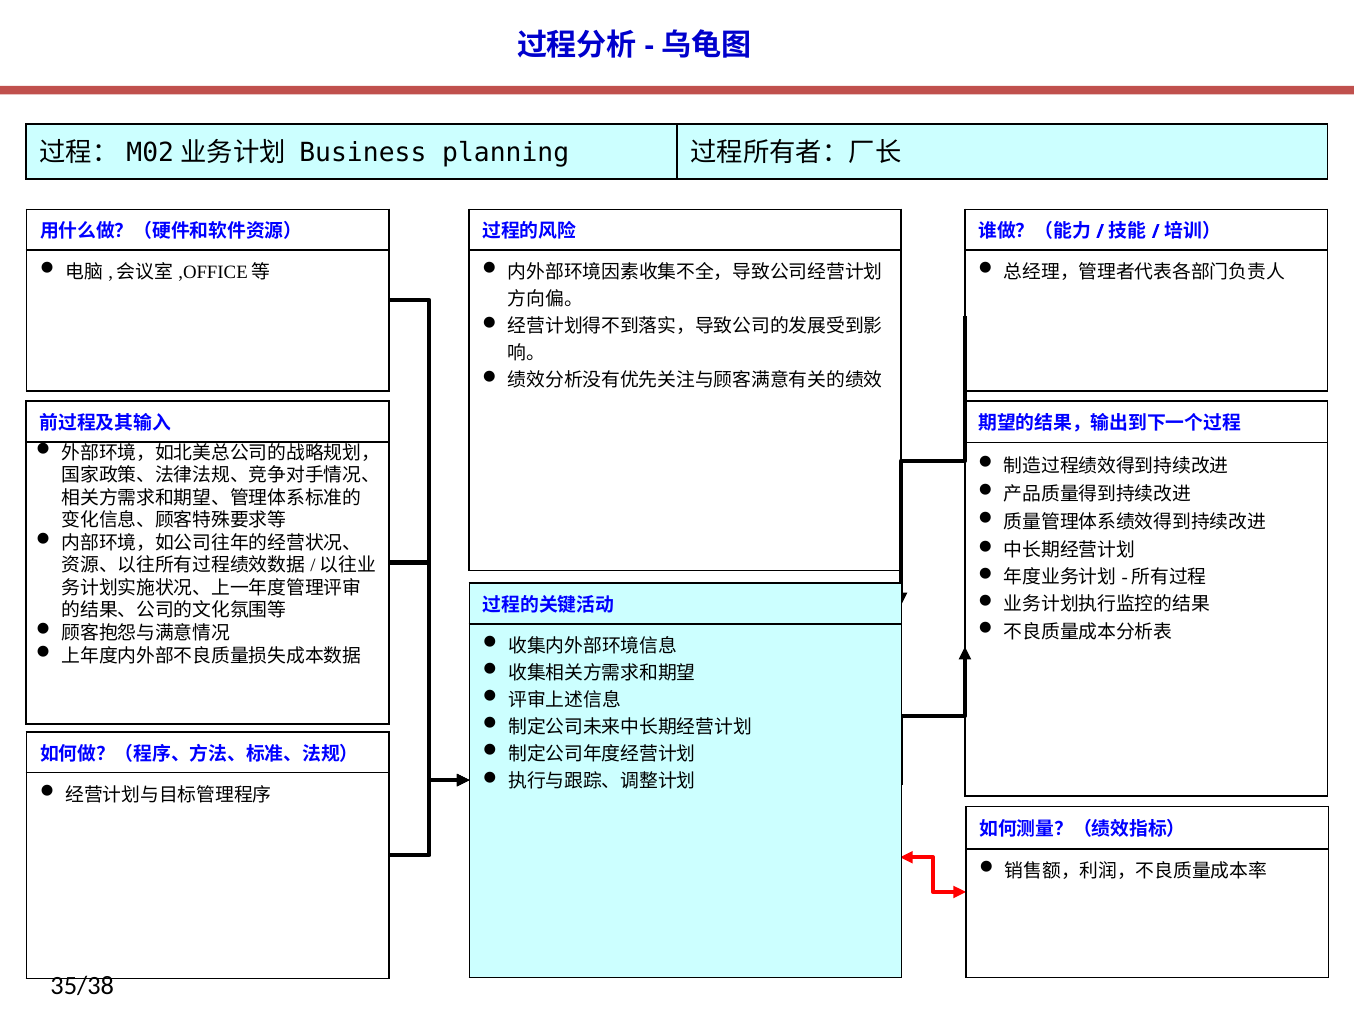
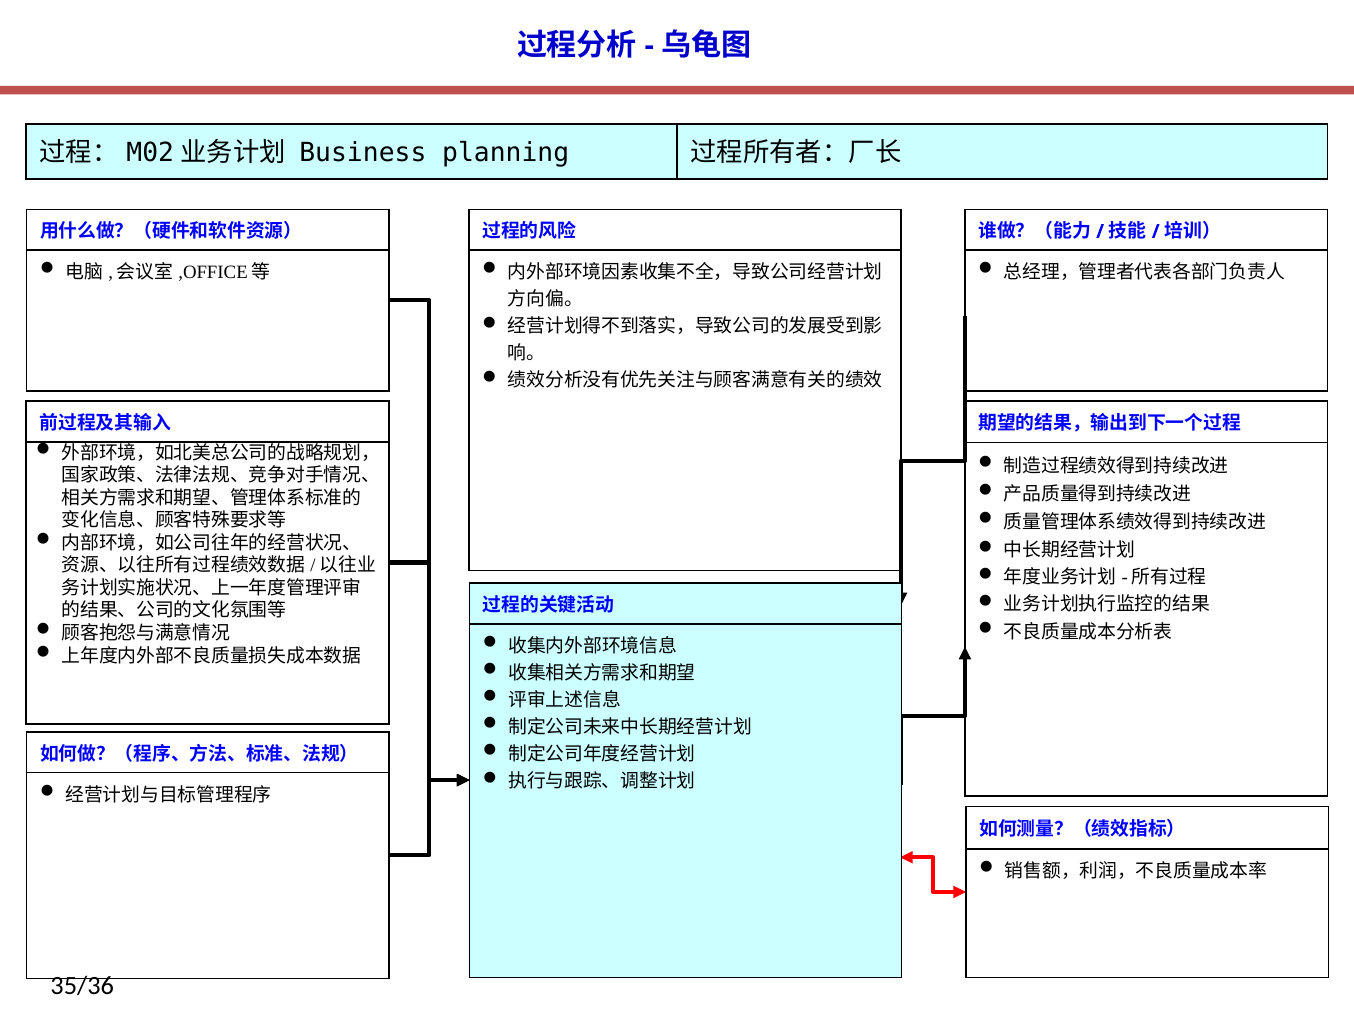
35/38: 35/38 -> 35/36
